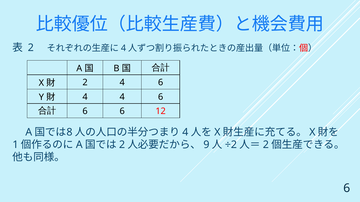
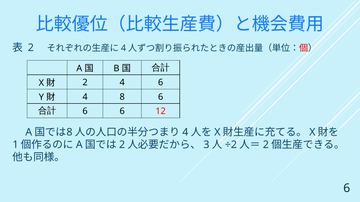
4 4: 4 -> 8
9: 9 -> 3
